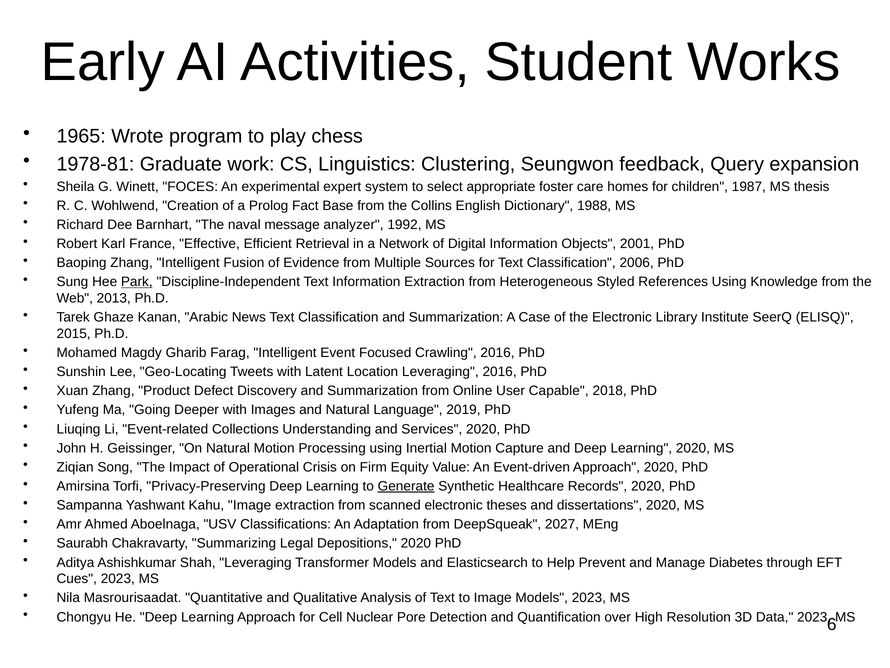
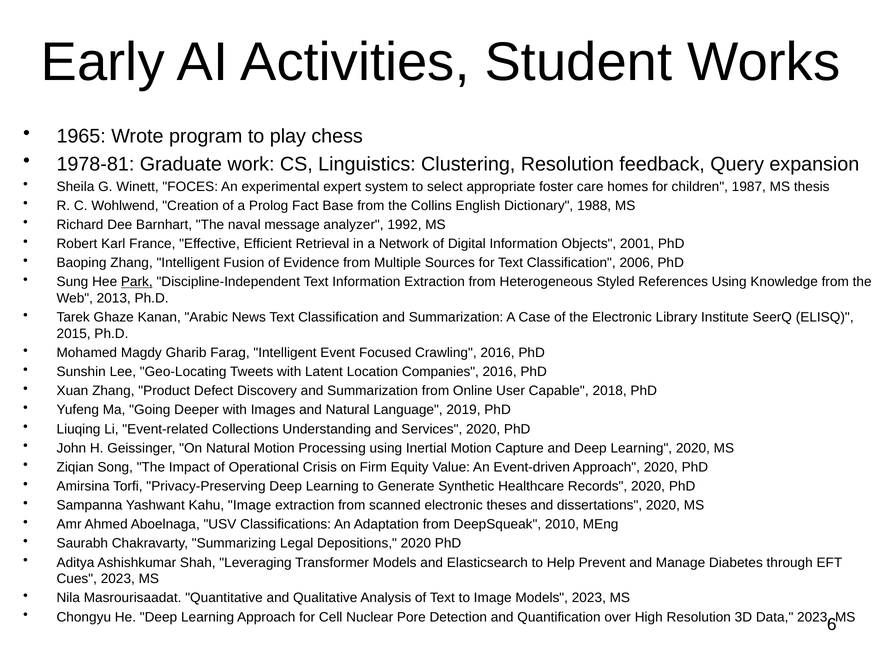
Clustering Seungwon: Seungwon -> Resolution
Location Leveraging: Leveraging -> Companies
Generate underline: present -> none
2027: 2027 -> 2010
